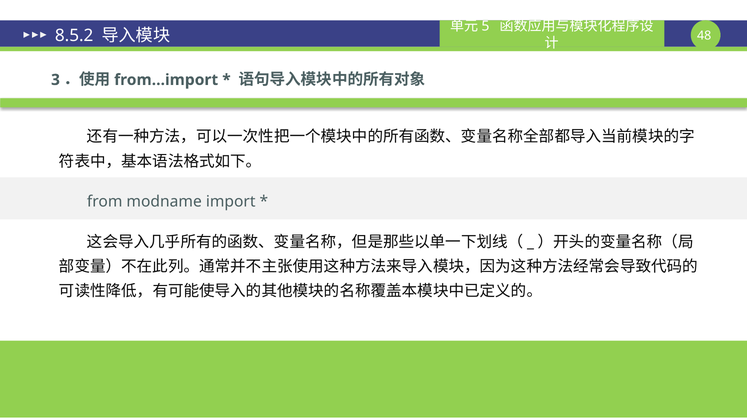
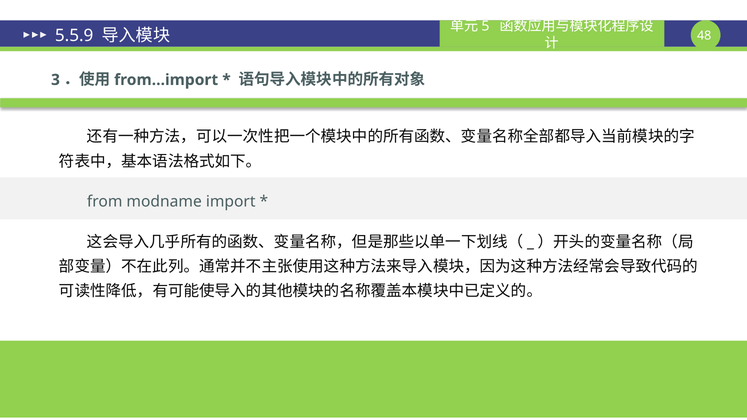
8.5.2: 8.5.2 -> 5.5.9
